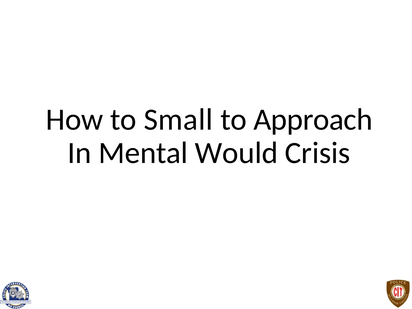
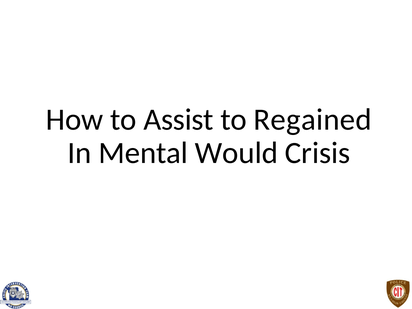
Small: Small -> Assist
Approach: Approach -> Regained
